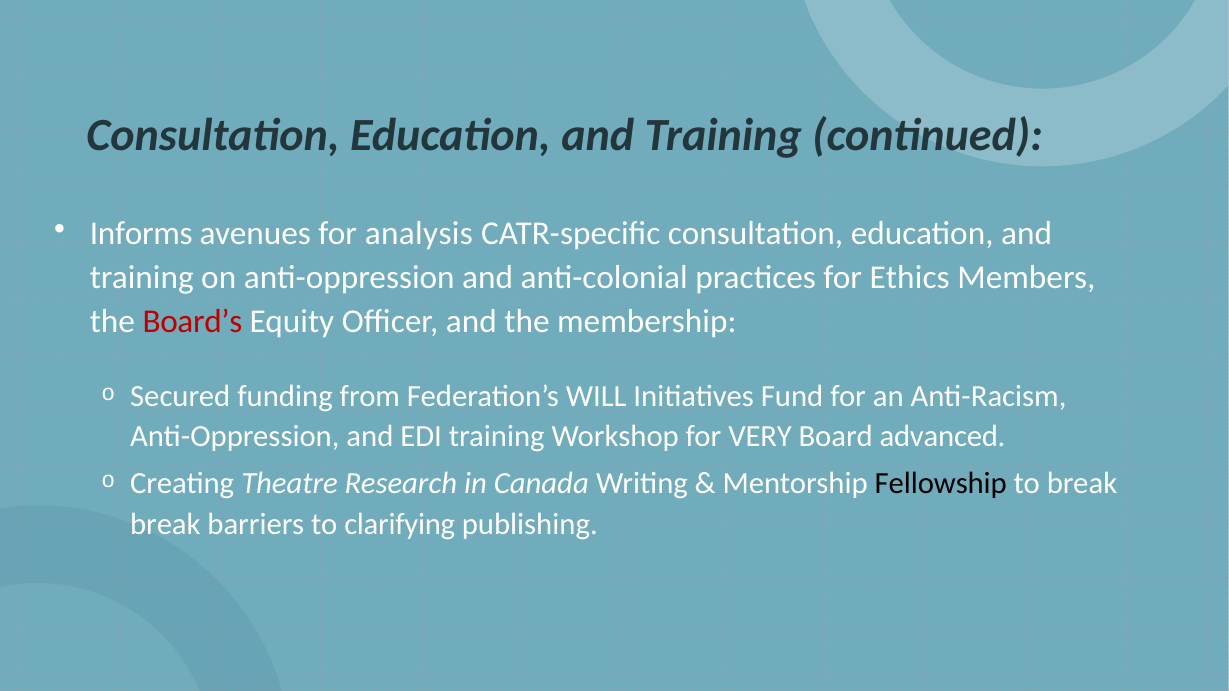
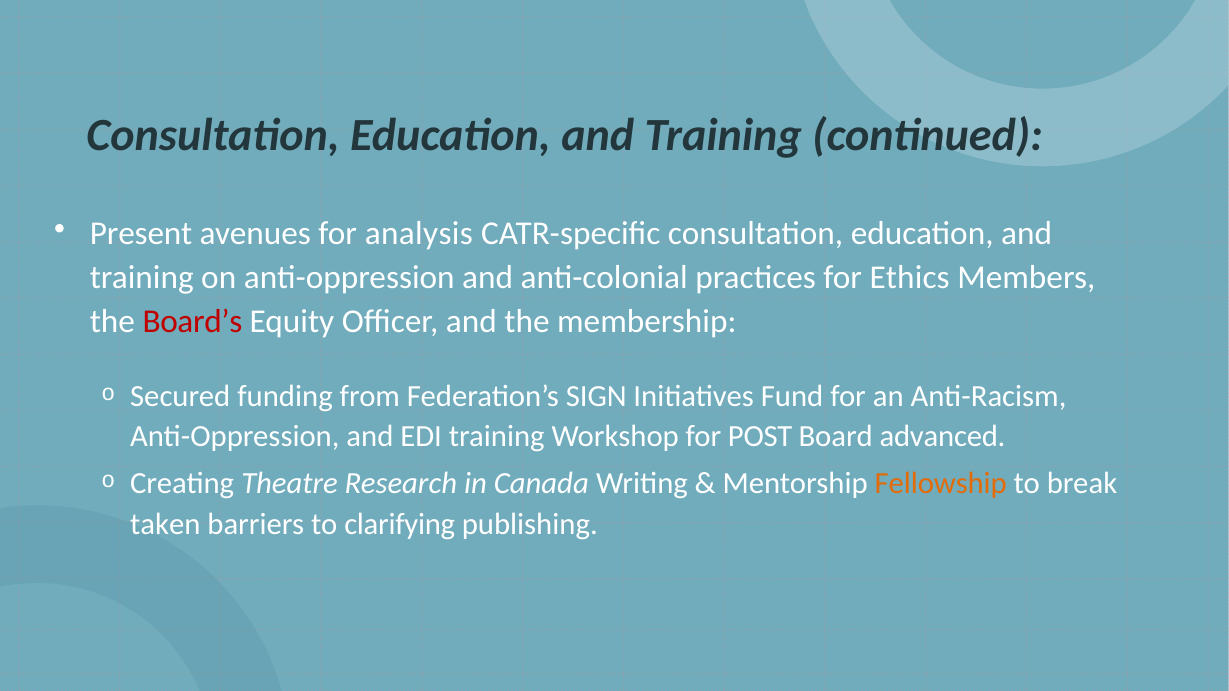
Informs: Informs -> Present
WILL: WILL -> SIGN
VERY: VERY -> POST
Fellowship colour: black -> orange
break at (165, 524): break -> taken
